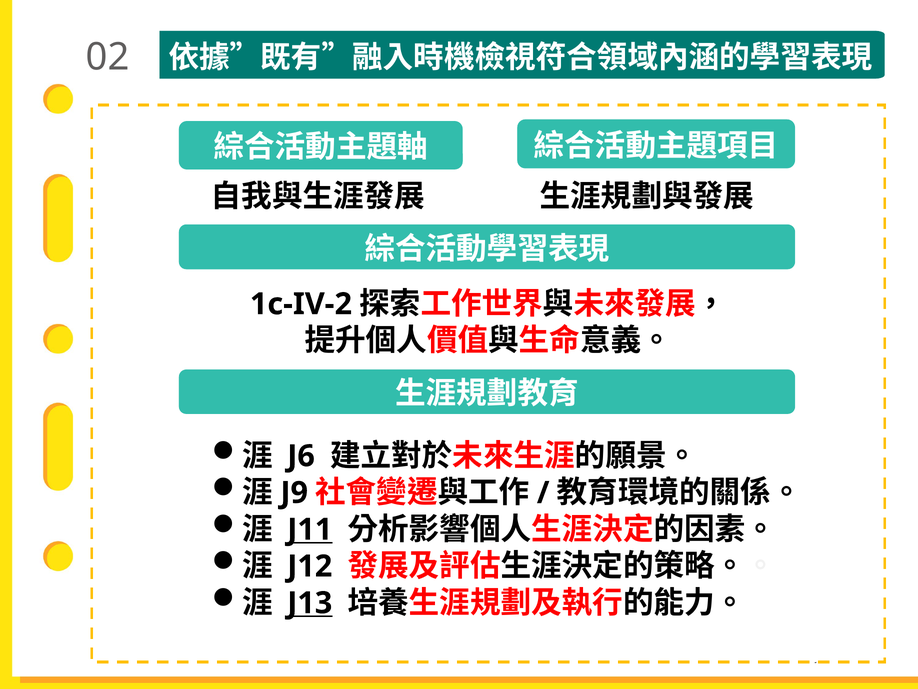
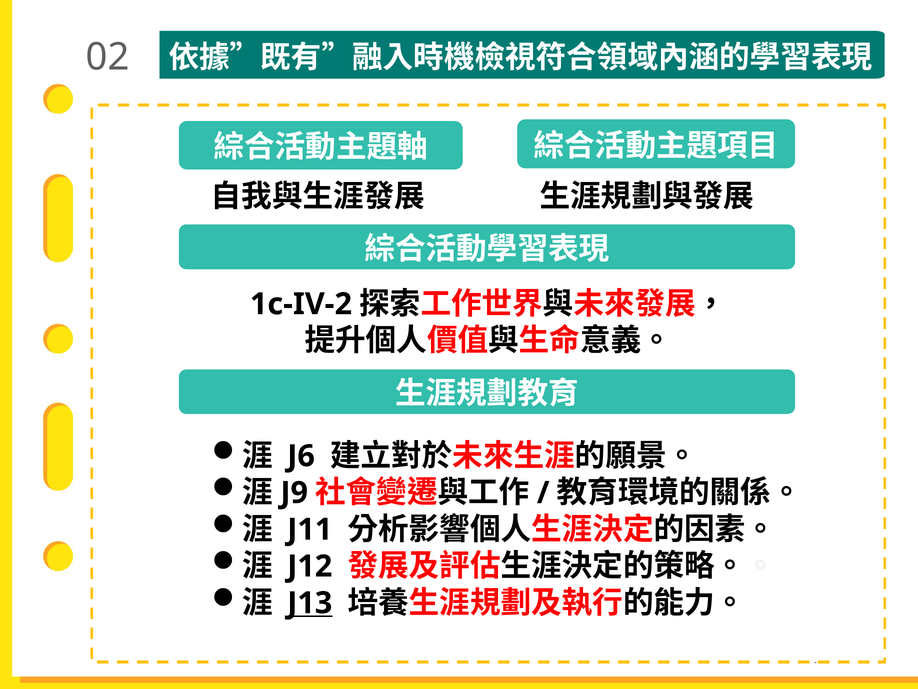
J11 underline: present -> none
